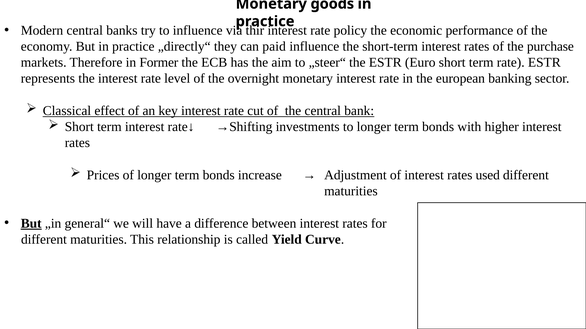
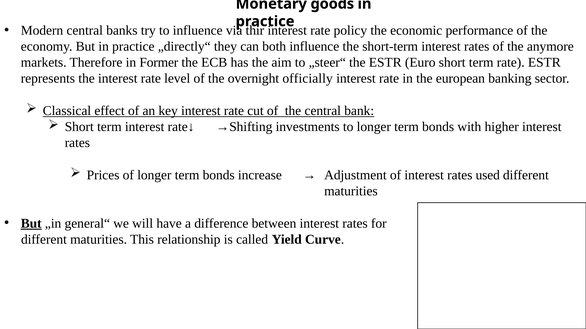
paid: paid -> both
purchase: purchase -> anymore
overnight monetary: monetary -> officially
